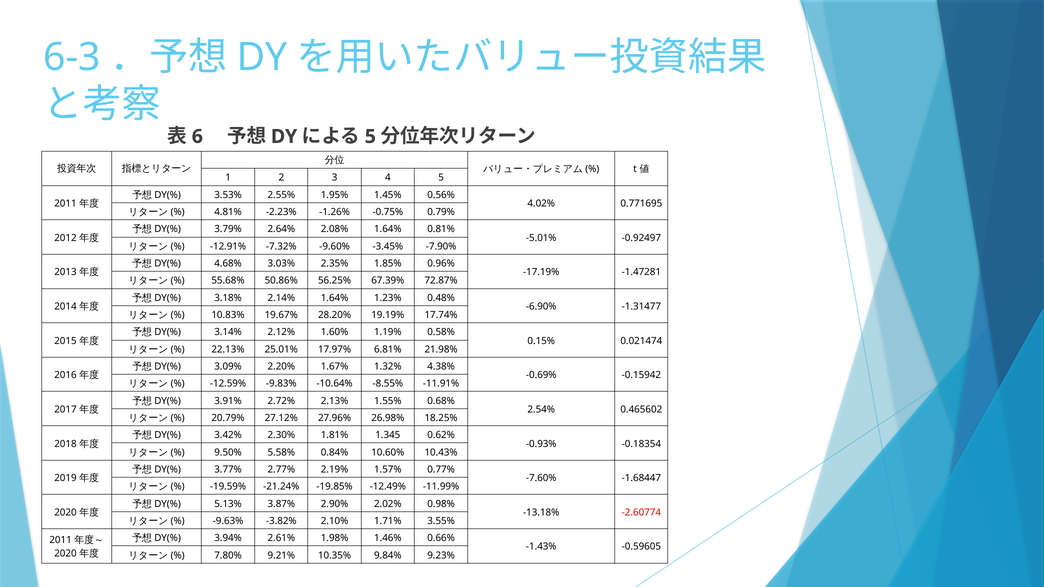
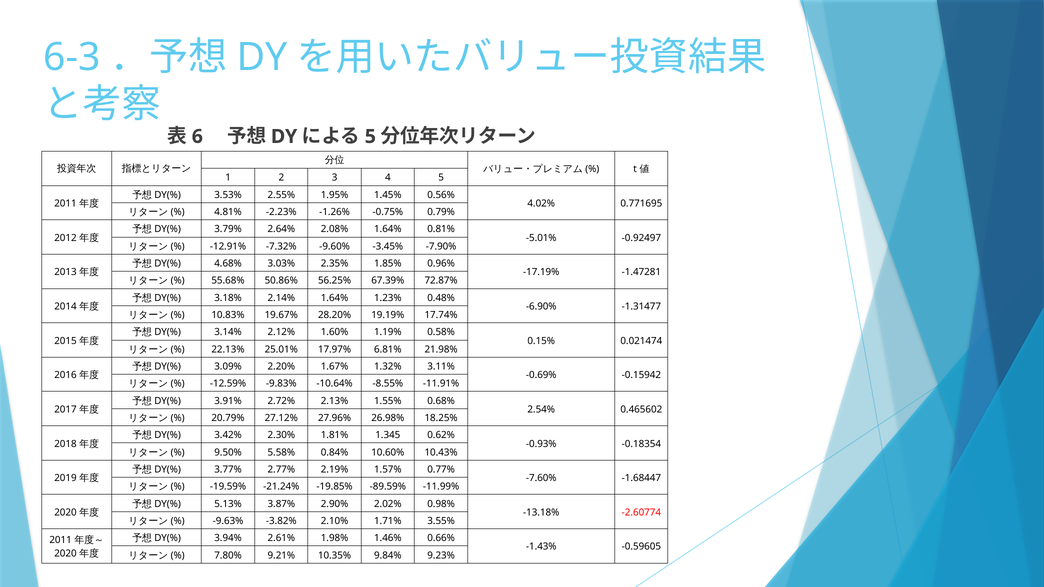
4.38%: 4.38% -> 3.11%
-12.49%: -12.49% -> -89.59%
